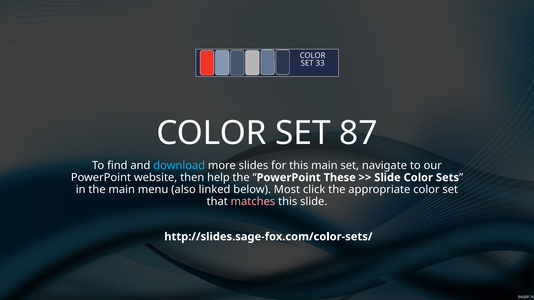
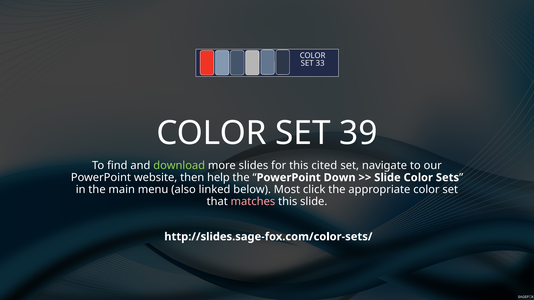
87: 87 -> 39
download colour: light blue -> light green
this main: main -> cited
These: These -> Down
